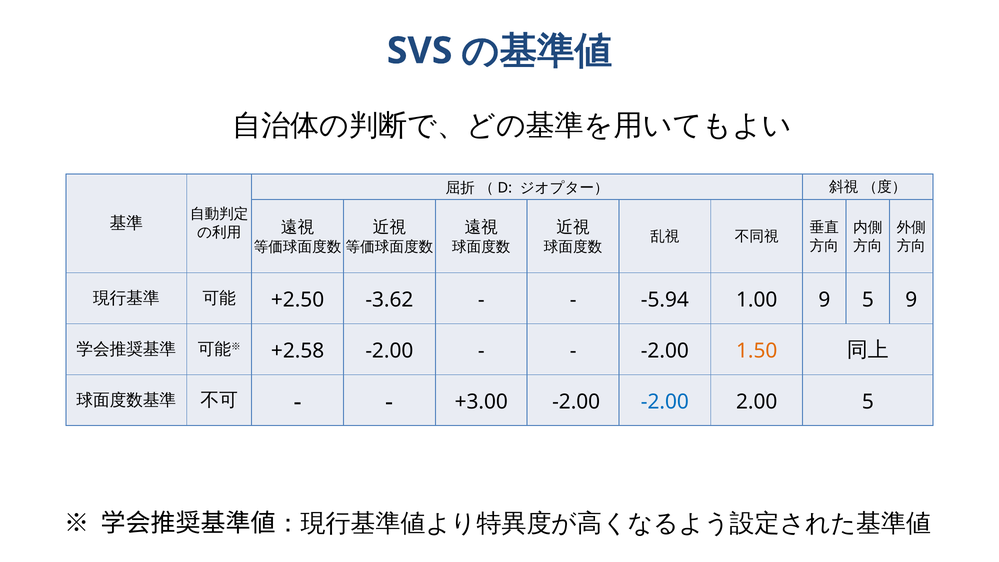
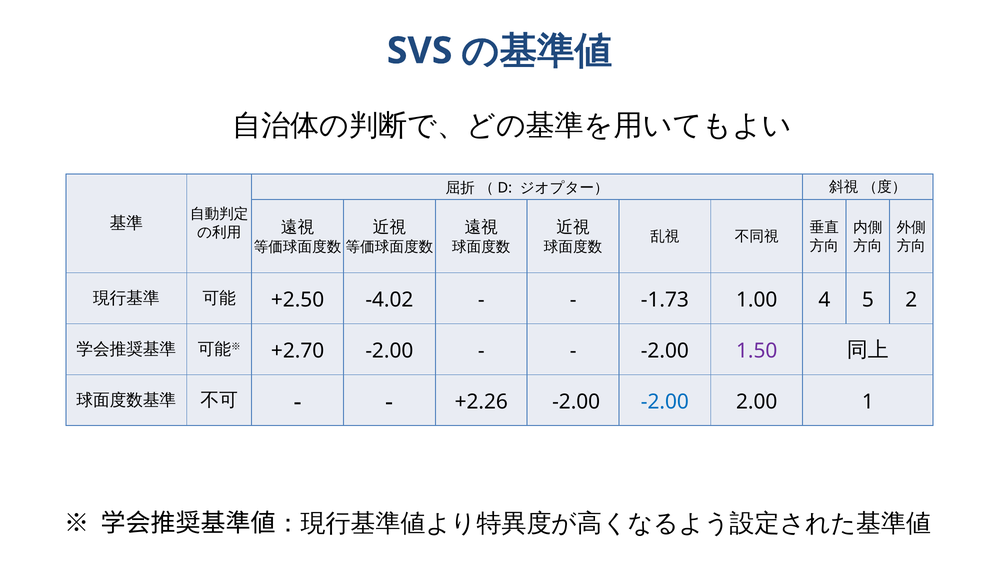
-3.62: -3.62 -> -4.02
-5.94: -5.94 -> -1.73
1.00 9: 9 -> 4
5 9: 9 -> 2
+2.58: +2.58 -> +2.70
1.50 colour: orange -> purple
+3.00: +3.00 -> +2.26
2.00 5: 5 -> 1
